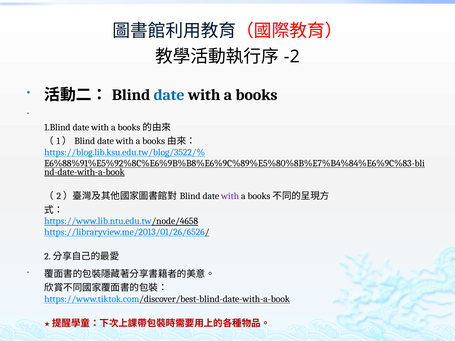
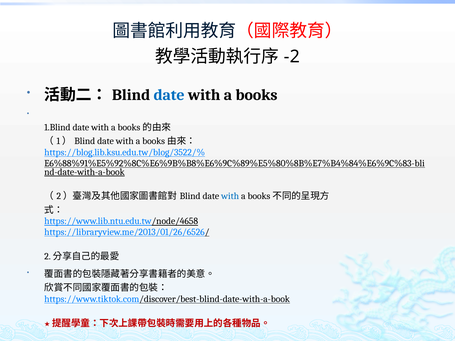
with at (230, 196) colour: purple -> blue
